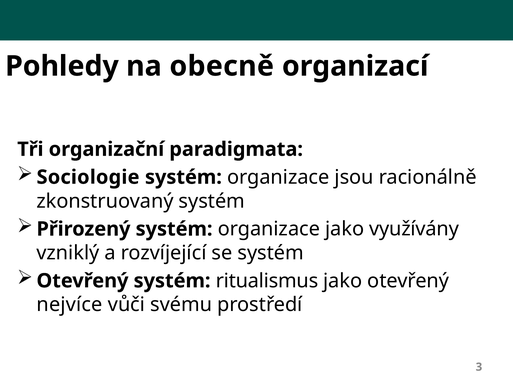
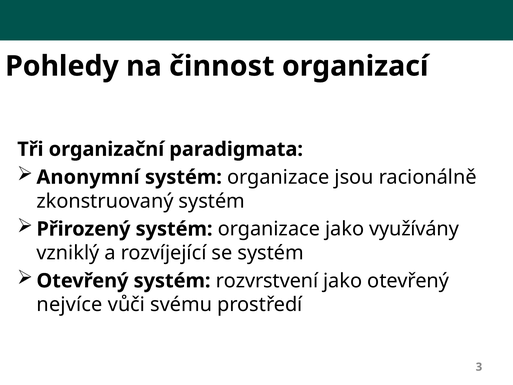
obecně: obecně -> činnost
Sociologie: Sociologie -> Anonymní
ritualismus: ritualismus -> rozvrstvení
